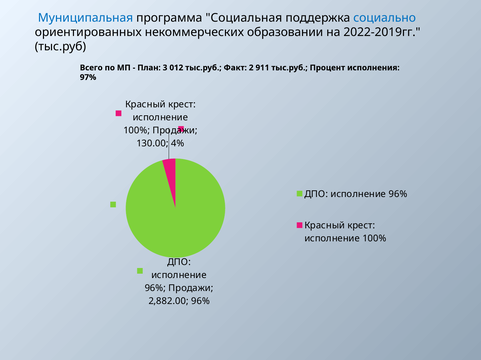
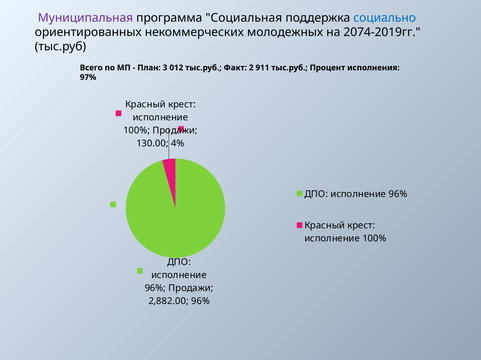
Муниципальная colour: blue -> purple
образовании: образовании -> молодежных
2022-2019гг: 2022-2019гг -> 2074-2019гг
